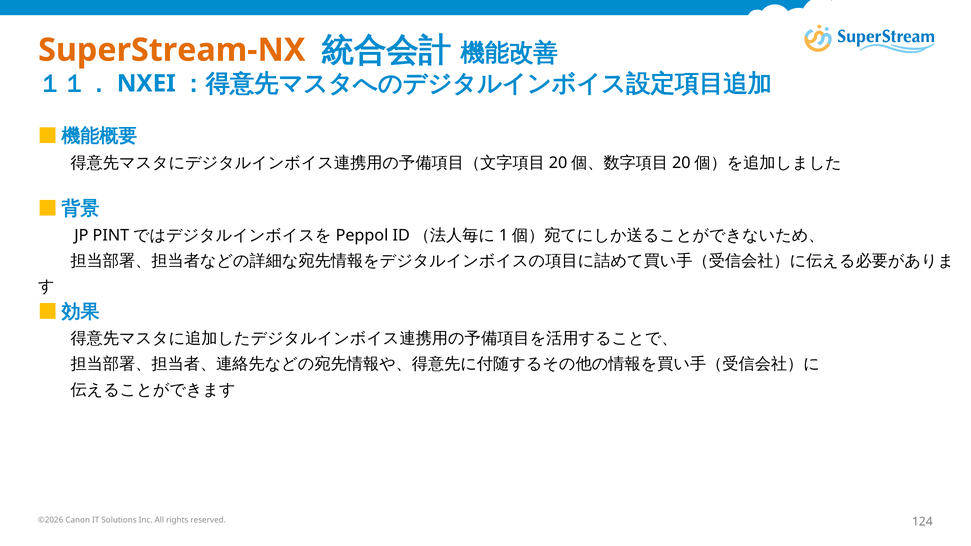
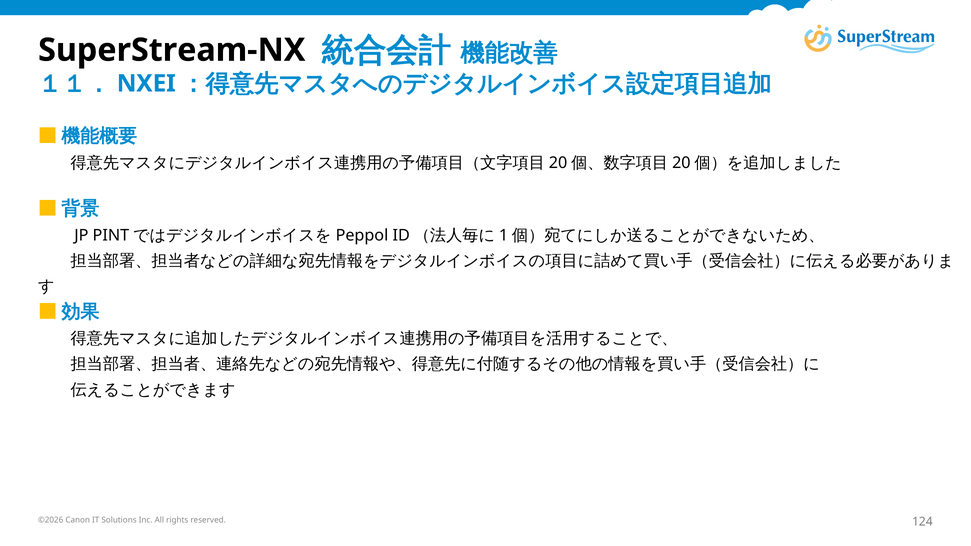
SuperStream-NX colour: orange -> black
